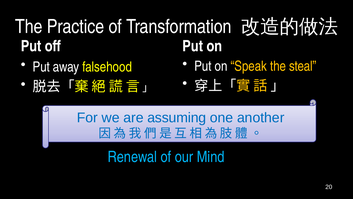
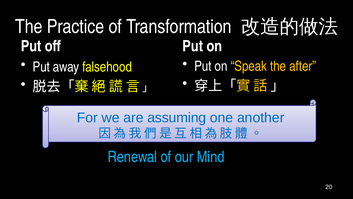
steal: steal -> after
